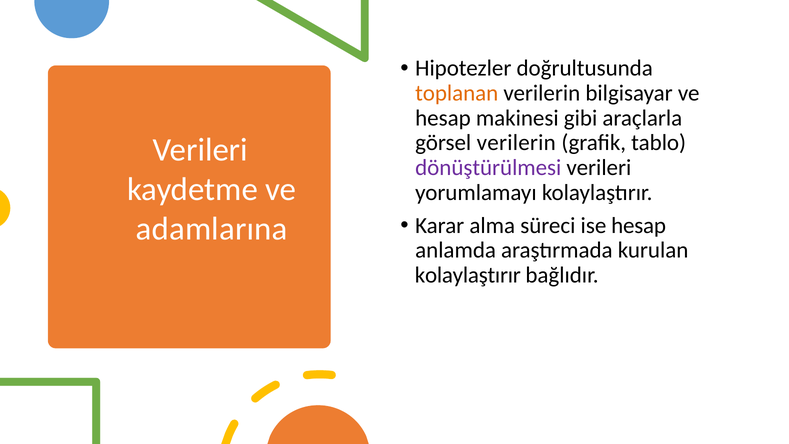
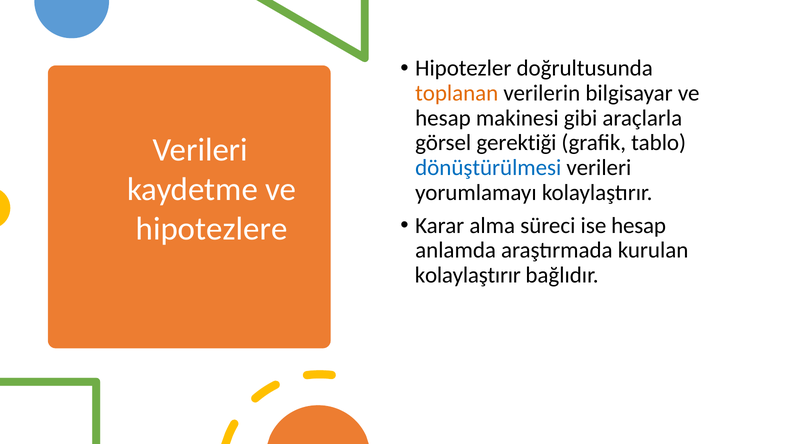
görsel verilerin: verilerin -> gerektiği
dönüştürülmesi colour: purple -> blue
adamlarına: adamlarına -> hipotezlere
